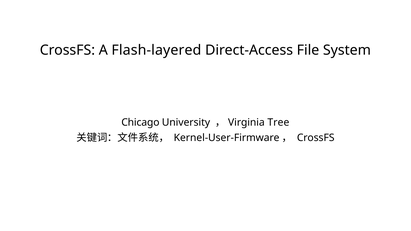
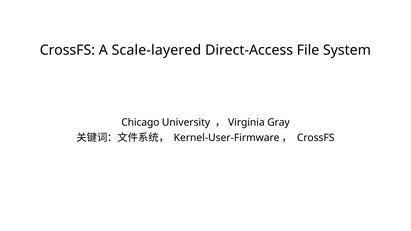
Flash-layered: Flash-layered -> Scale-layered
Tree: Tree -> Gray
